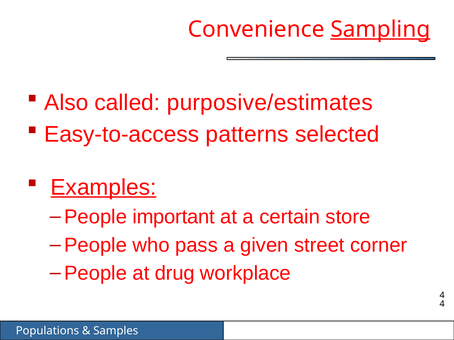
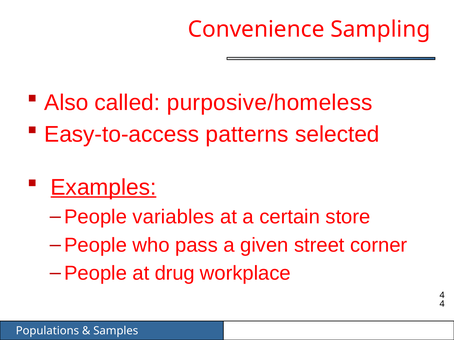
Sampling underline: present -> none
purposive/estimates: purposive/estimates -> purposive/homeless
important: important -> variables
